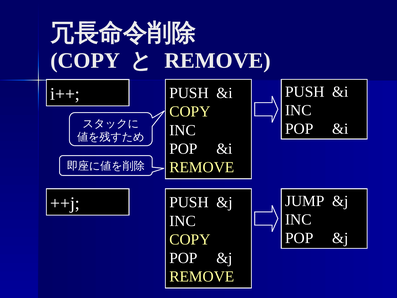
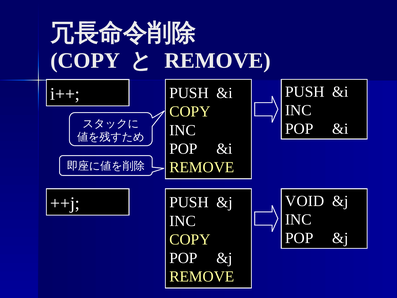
JUMP: JUMP -> VOID
